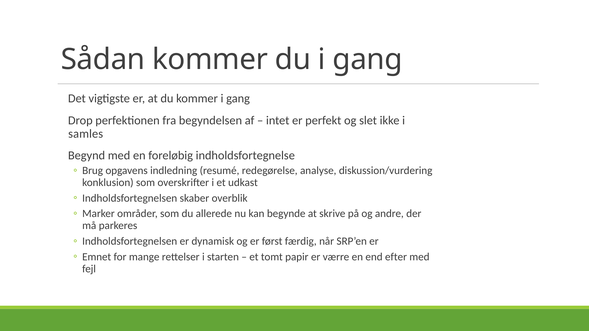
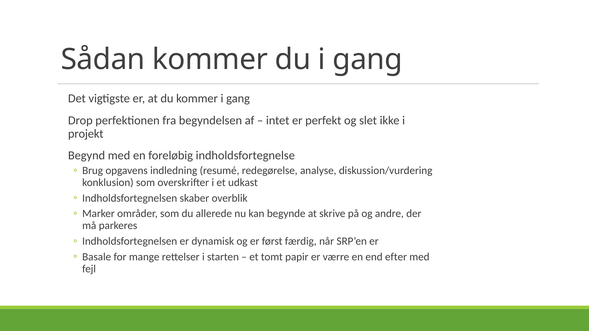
samles: samles -> projekt
Emnet: Emnet -> Basale
